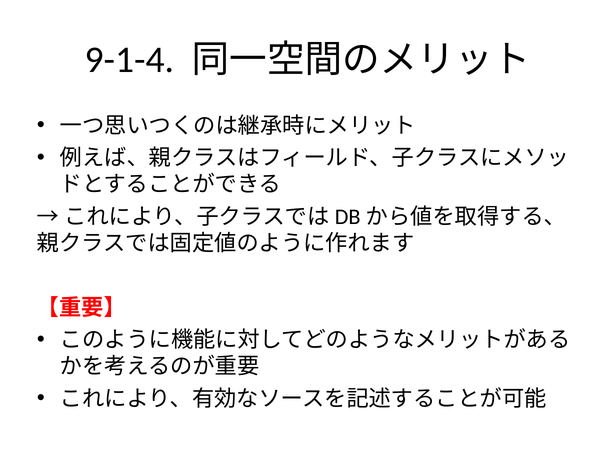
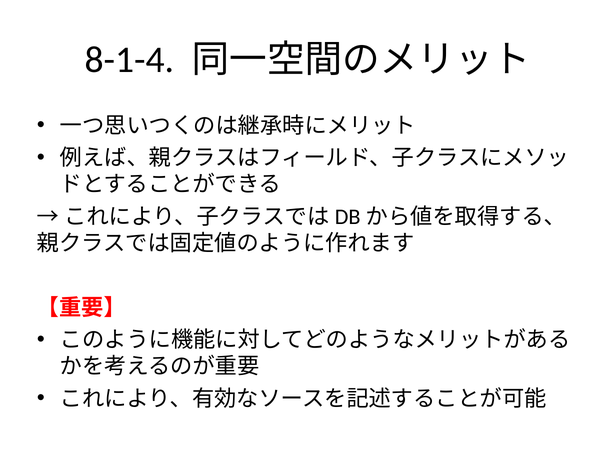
9-1-4: 9-1-4 -> 8-1-4
